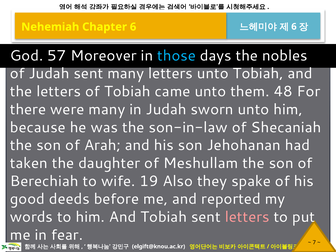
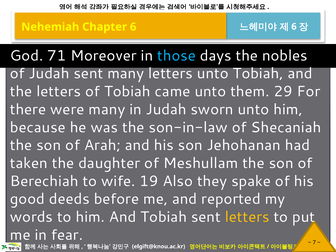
57: 57 -> 71
48: 48 -> 29
letters at (247, 217) colour: pink -> yellow
